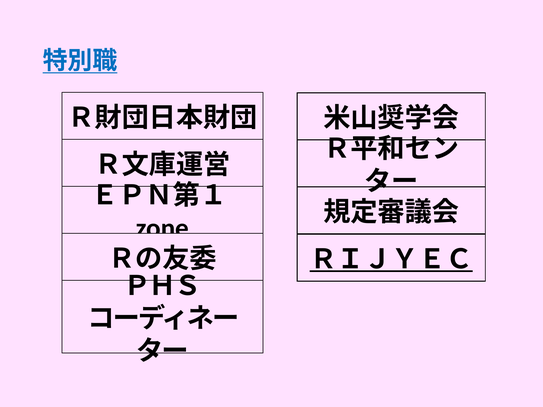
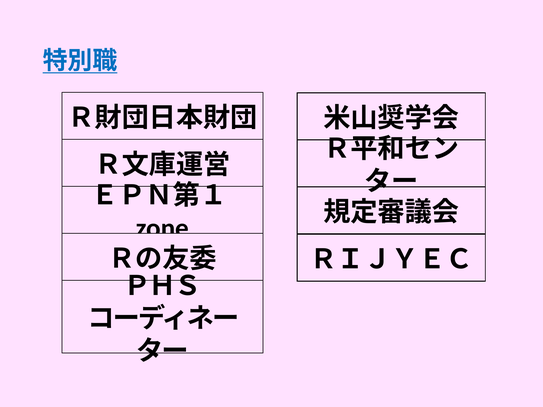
ＲＩＪＹＥＣ underline: present -> none
